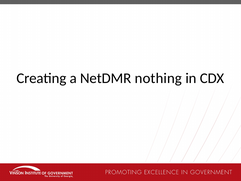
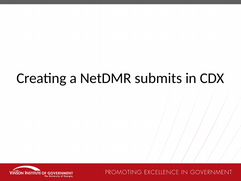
nothing: nothing -> submits
